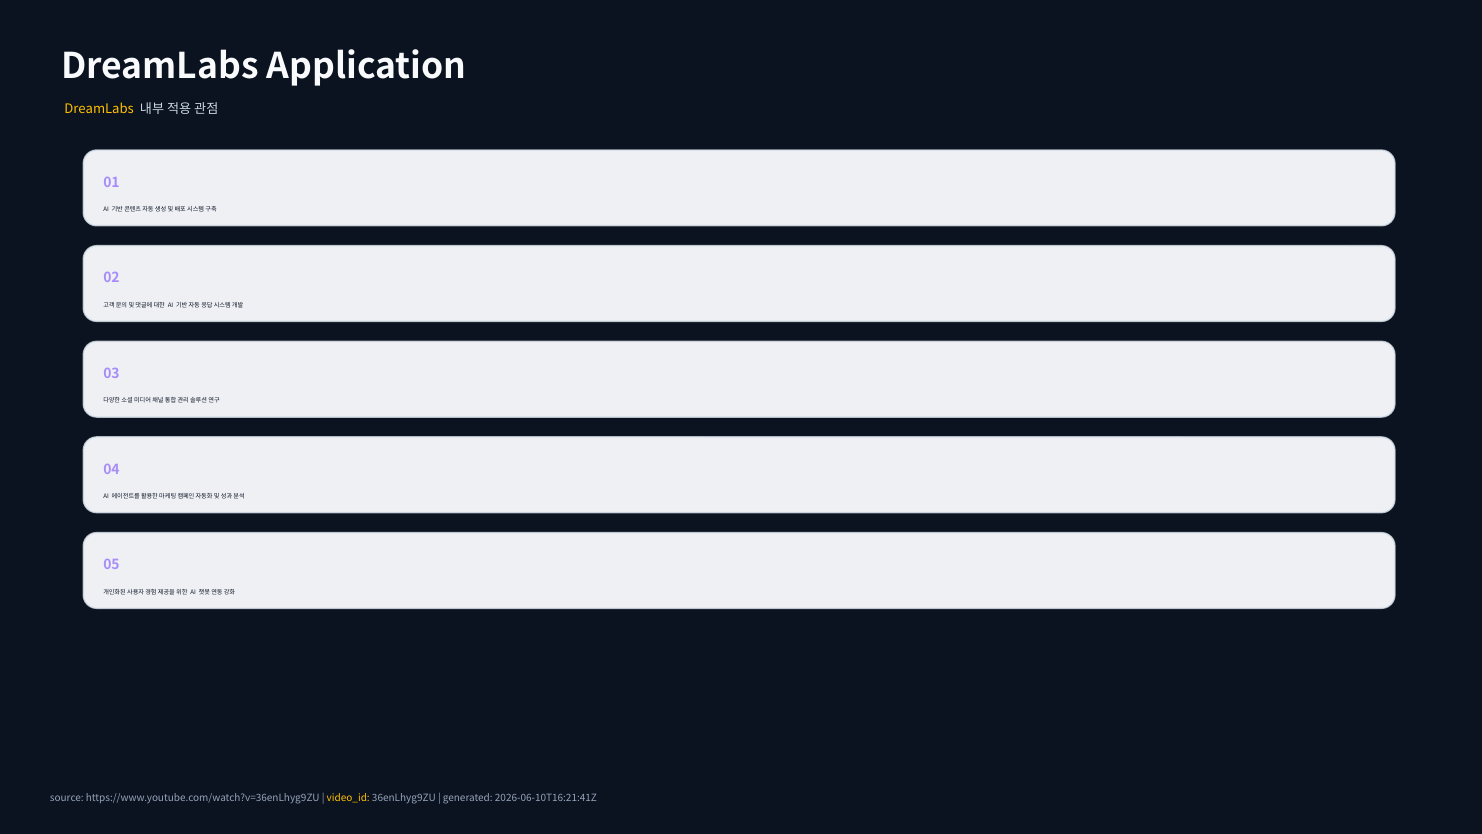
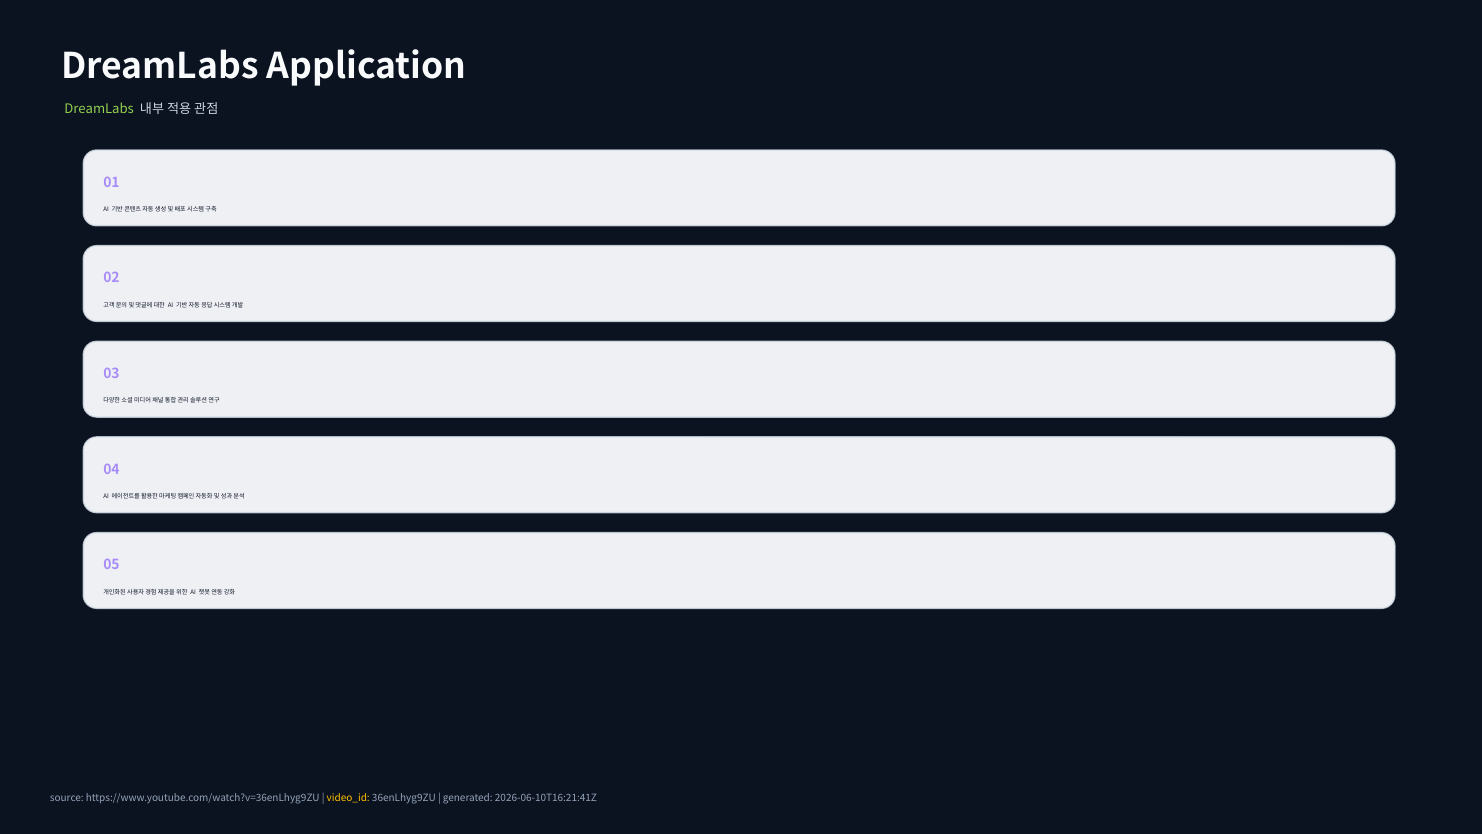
DreamLabs at (99, 109) colour: yellow -> light green
